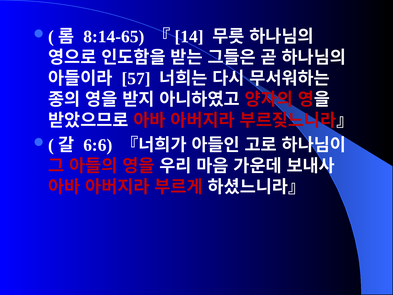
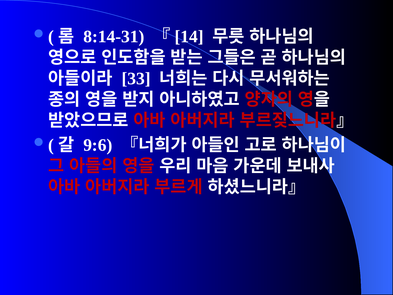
8:14-65: 8:14-65 -> 8:14-31
57: 57 -> 33
6:6: 6:6 -> 9:6
